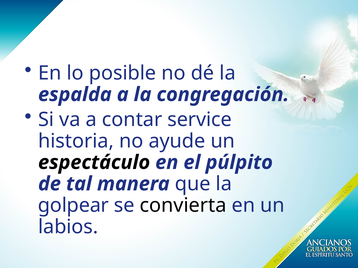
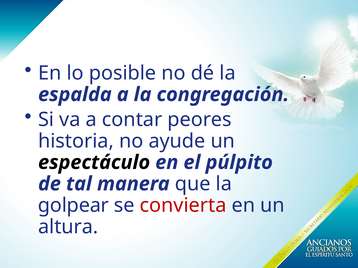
service: service -> peores
convierta colour: black -> red
labios: labios -> altura
